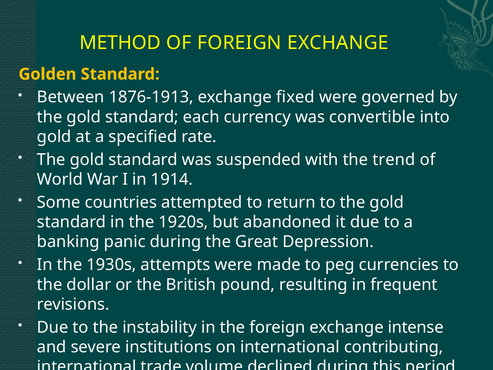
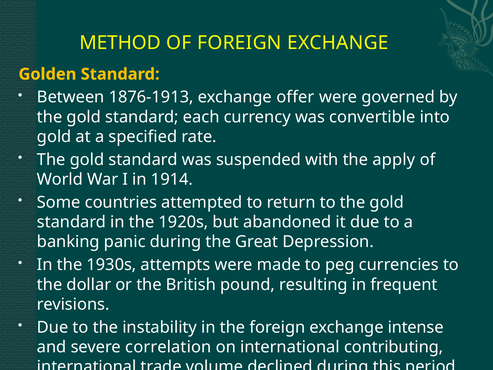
fixed: fixed -> offer
trend: trend -> apply
institutions: institutions -> correlation
